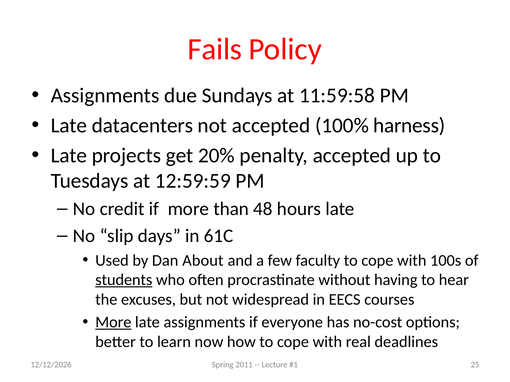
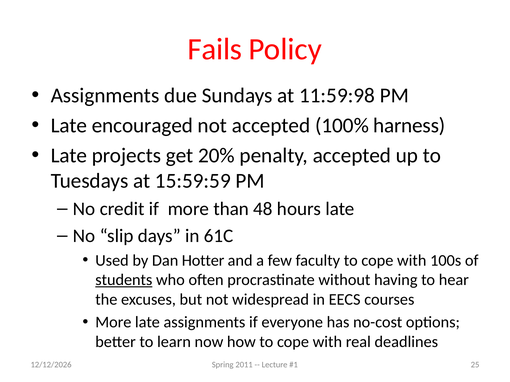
11:59:58: 11:59:58 -> 11:59:98
datacenters: datacenters -> encouraged
12:59:59: 12:59:59 -> 15:59:59
About: About -> Hotter
More at (113, 323) underline: present -> none
